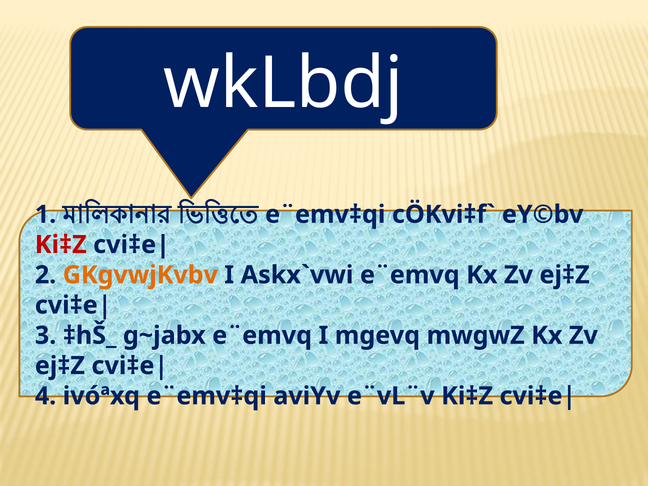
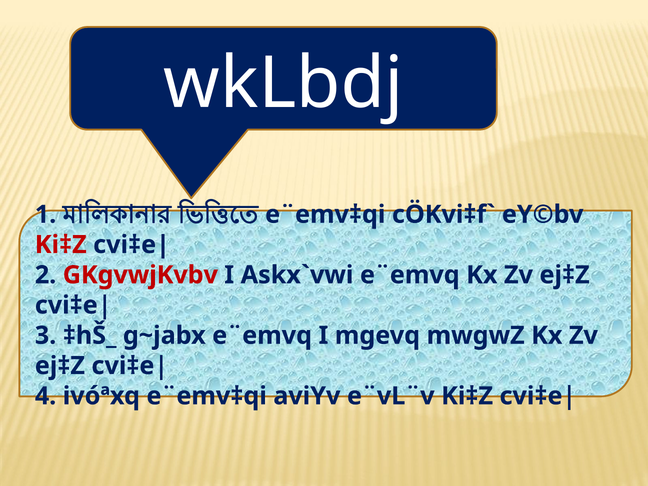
GKgvwjKvbv colour: orange -> red
